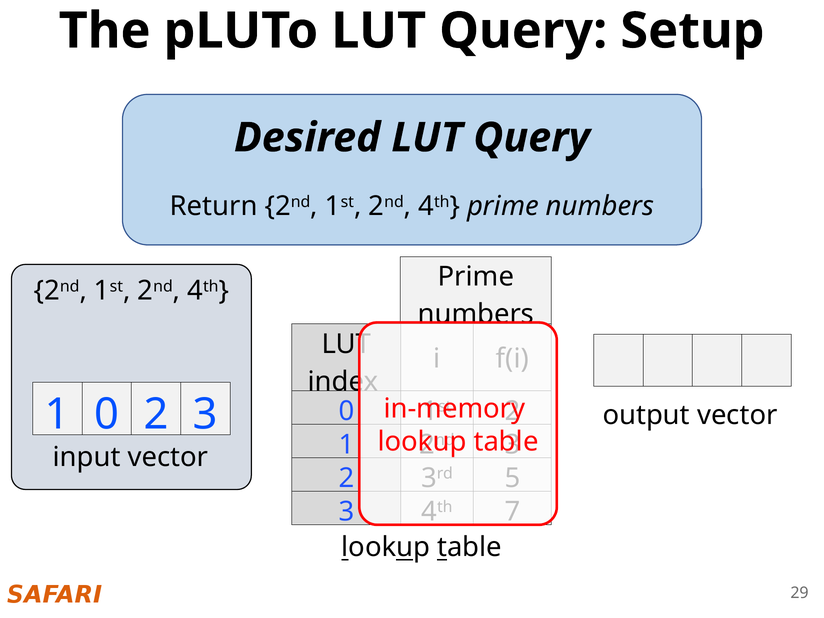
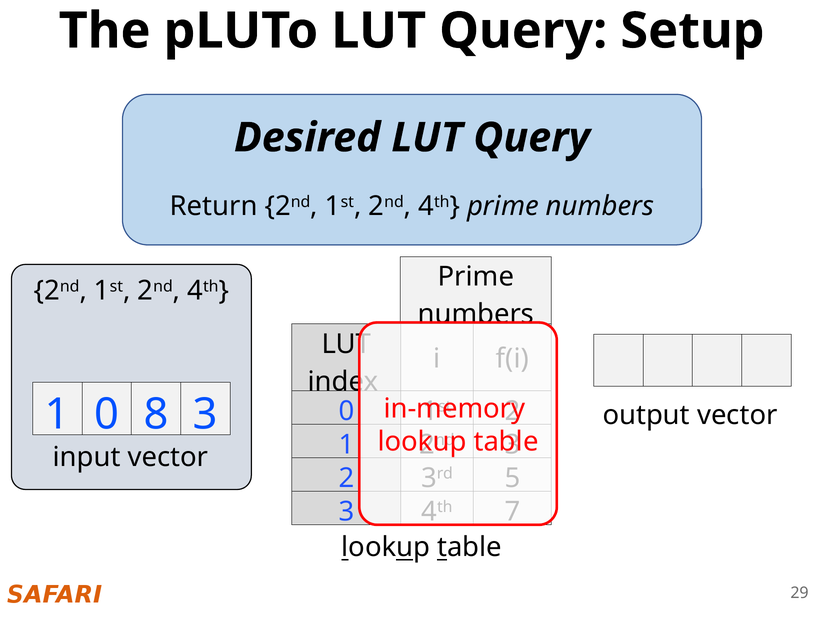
0 2: 2 -> 8
